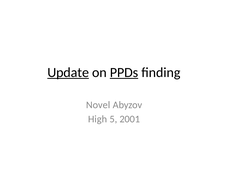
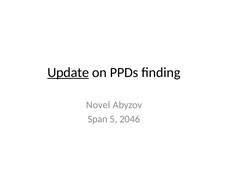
PPDs underline: present -> none
High: High -> Span
2001: 2001 -> 2046
